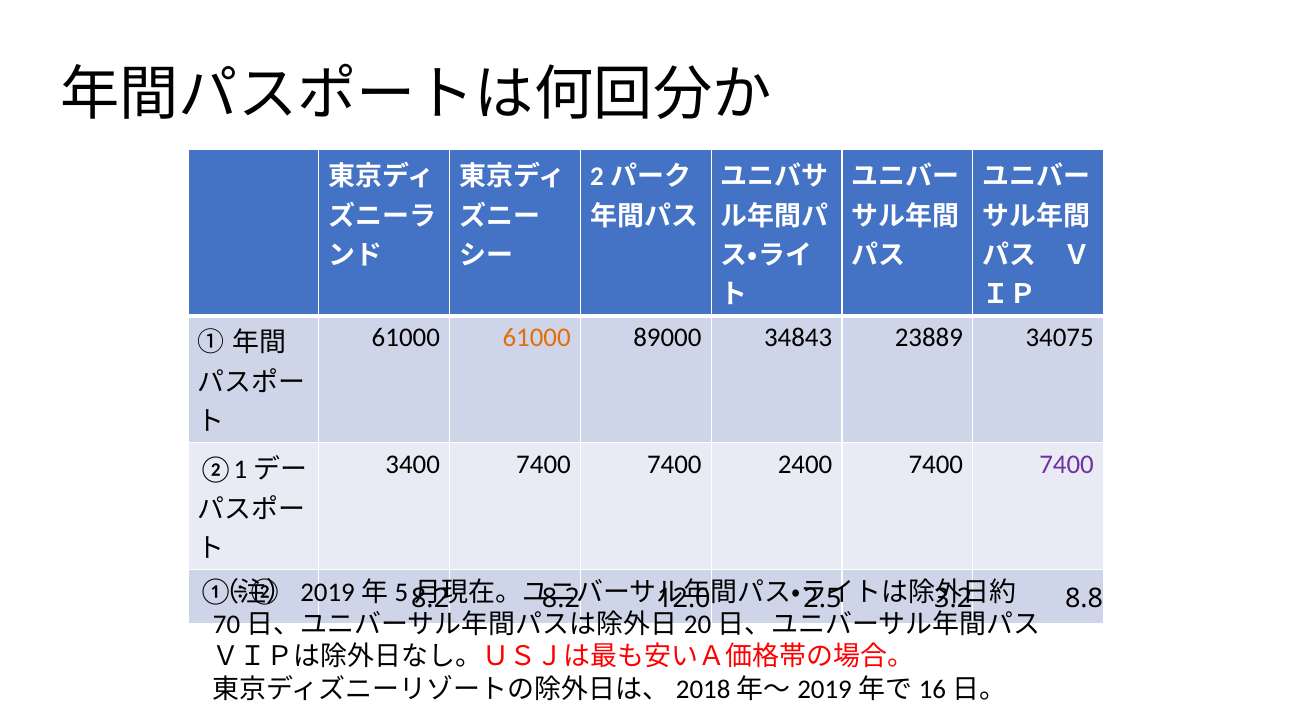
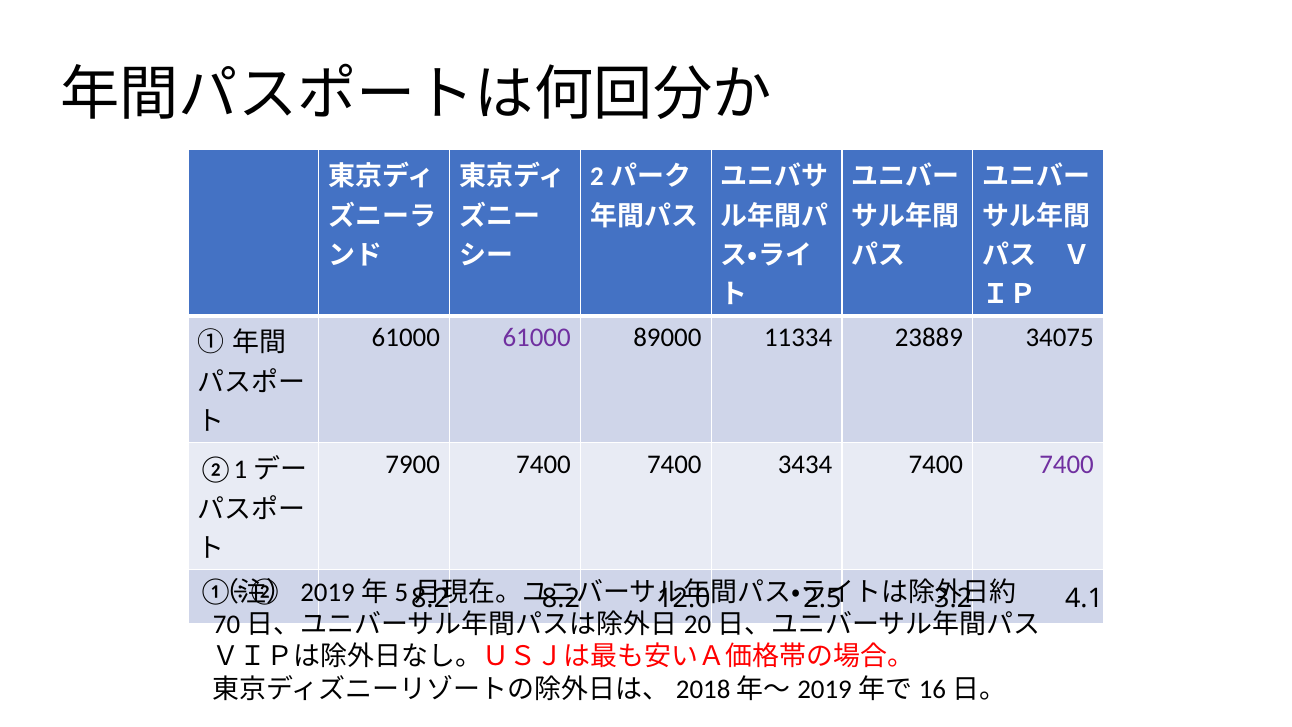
61000 at (537, 337) colour: orange -> purple
34843: 34843 -> 11334
3400: 3400 -> 7900
2400: 2400 -> 3434
8.8: 8.8 -> 4.1
